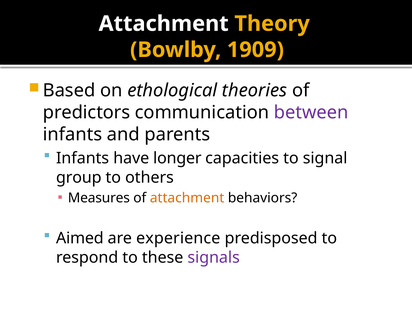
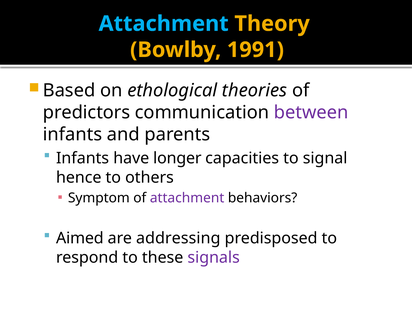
Attachment at (164, 24) colour: white -> light blue
1909: 1909 -> 1991
group: group -> hence
Measures: Measures -> Symptom
attachment at (187, 198) colour: orange -> purple
experience: experience -> addressing
